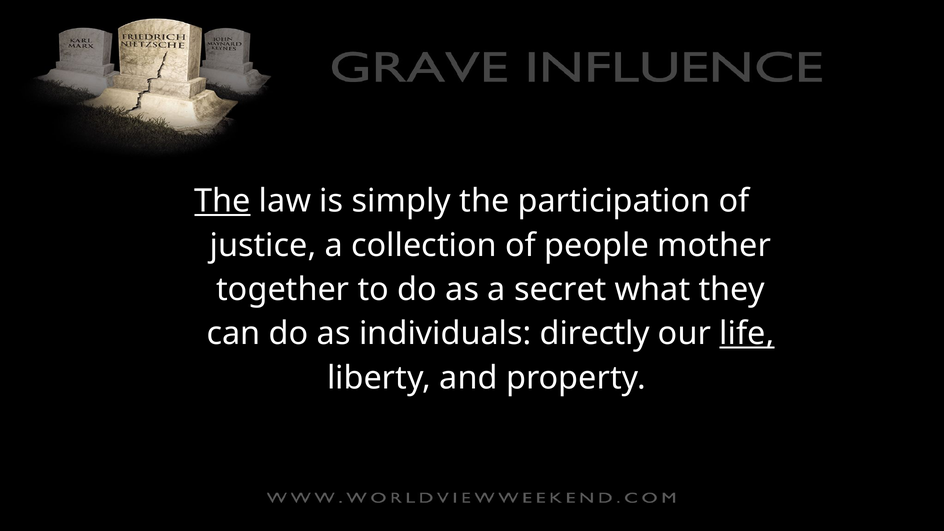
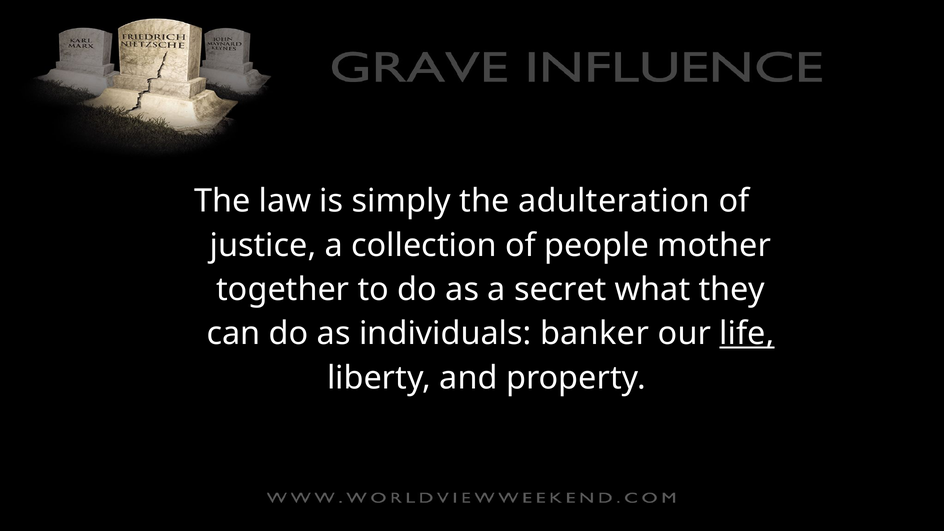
The at (222, 201) underline: present -> none
participation: participation -> adulteration
directly: directly -> banker
